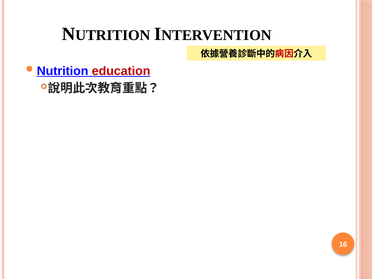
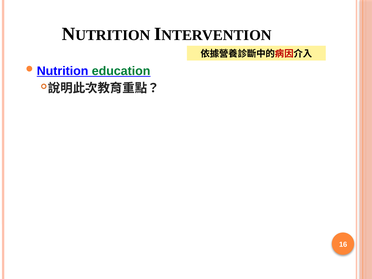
education colour: red -> green
